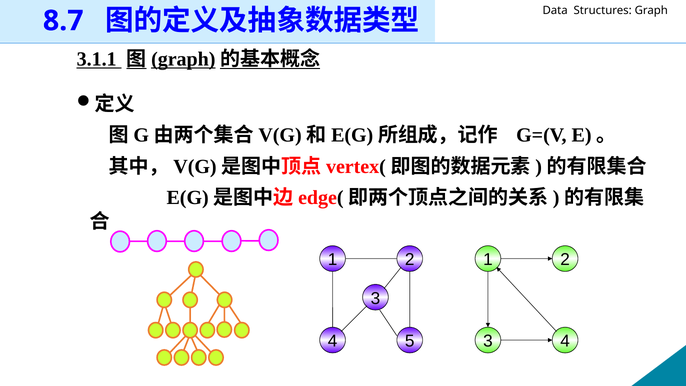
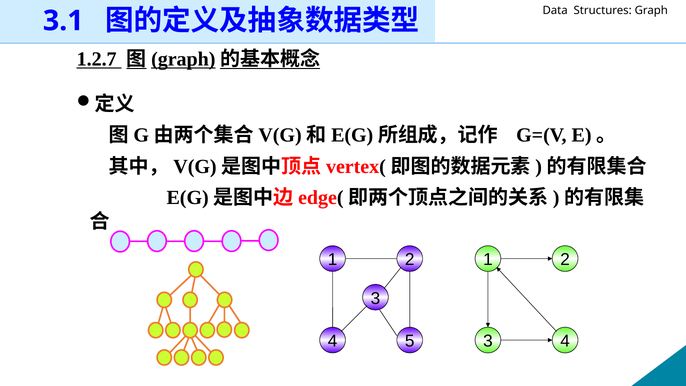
8.7: 8.7 -> 3.1
3.1.1: 3.1.1 -> 1.2.7
